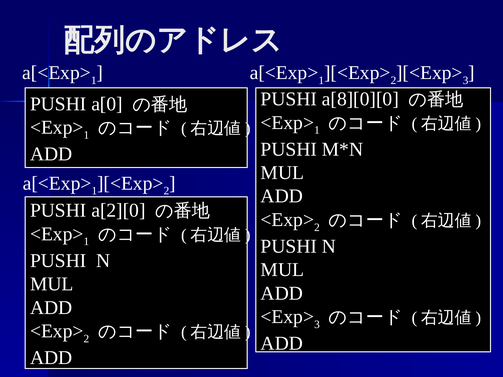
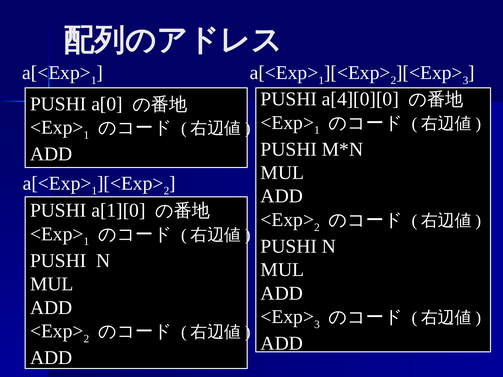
a[8][0][0: a[8][0][0 -> a[4][0][0
a[2][0: a[2][0 -> a[1][0
